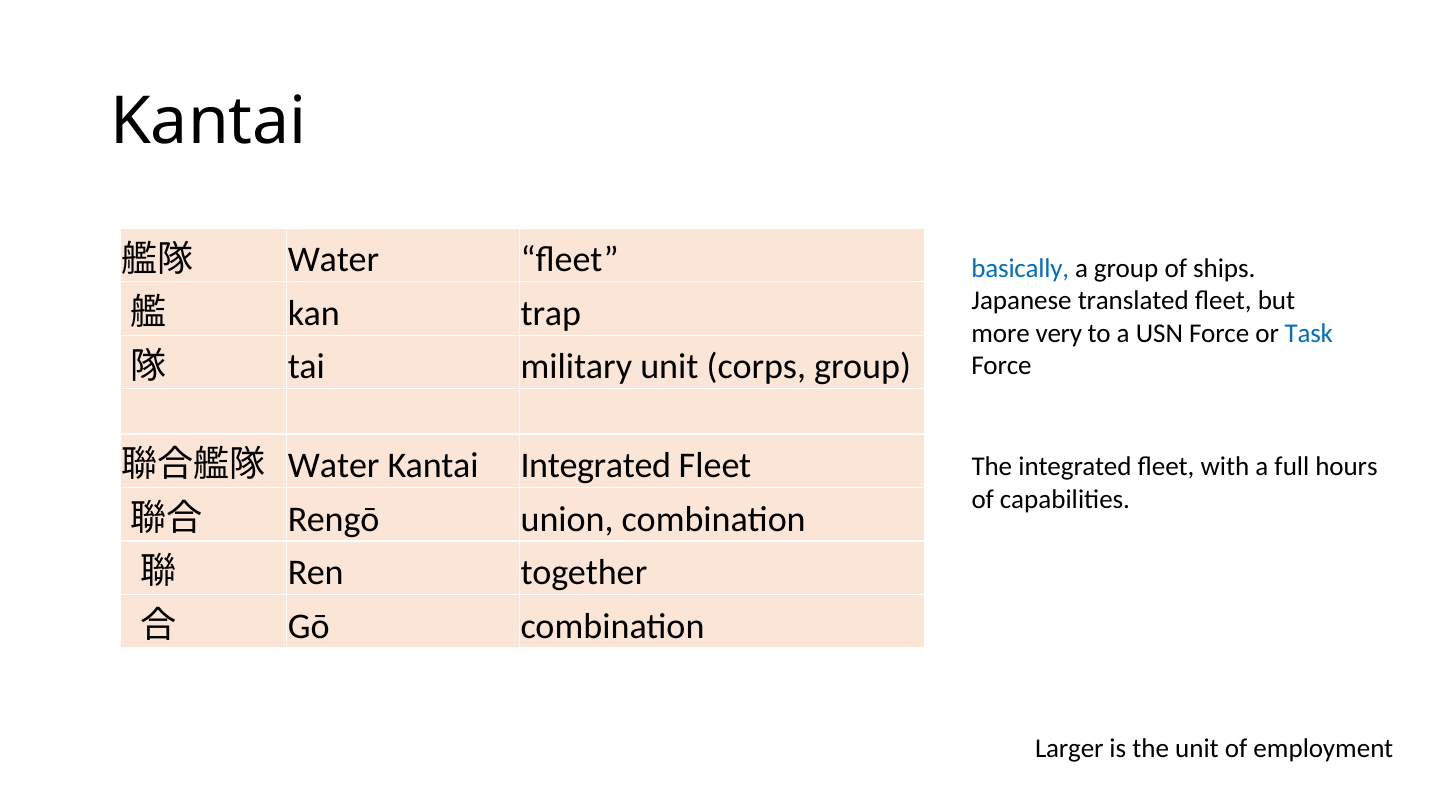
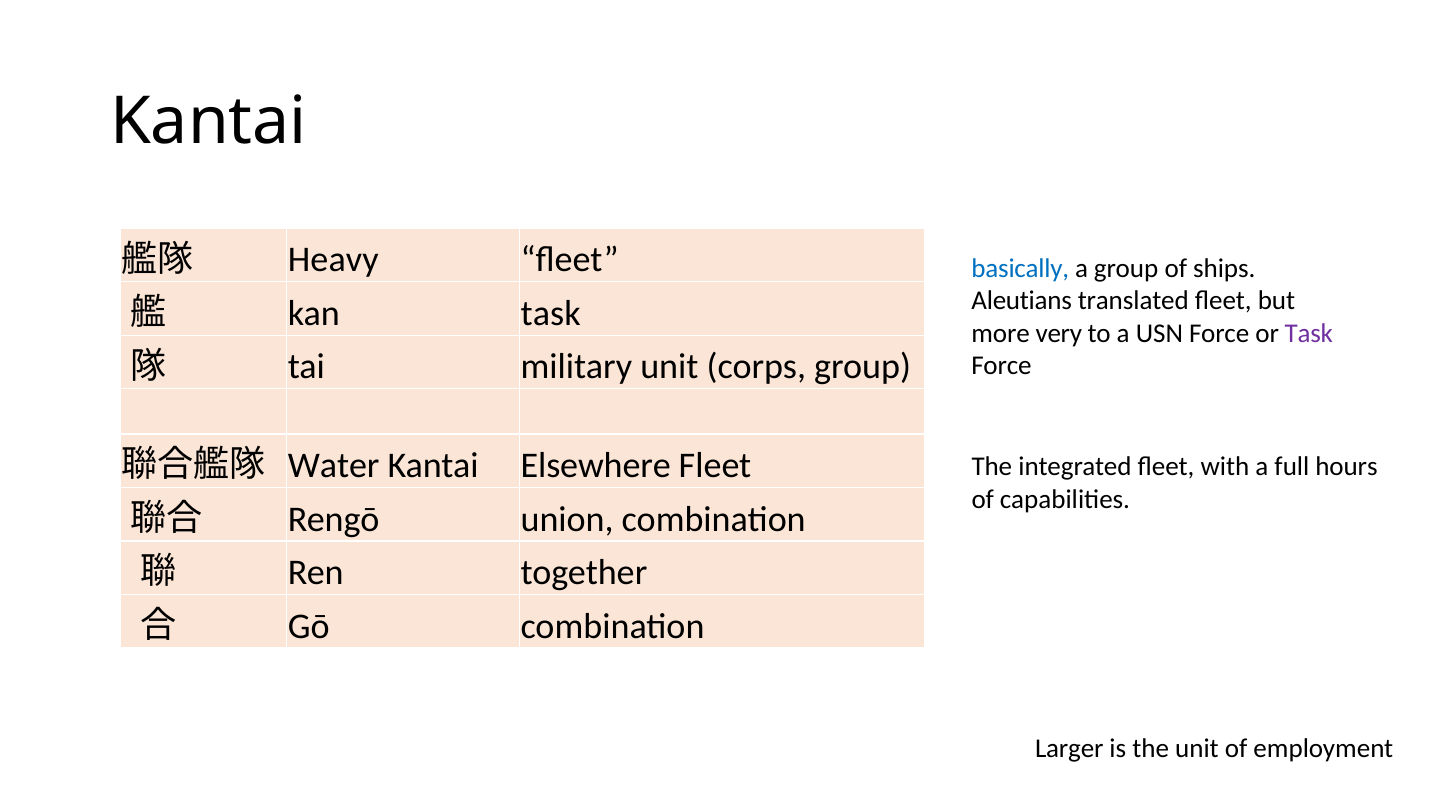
Water at (333, 260): Water -> Heavy
Japanese: Japanese -> Aleutians
kan trap: trap -> task
Task at (1309, 333) colour: blue -> purple
Kantai Integrated: Integrated -> Elsewhere
